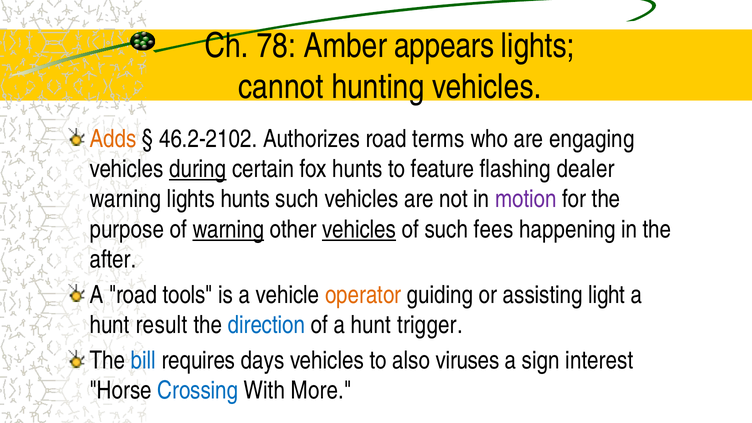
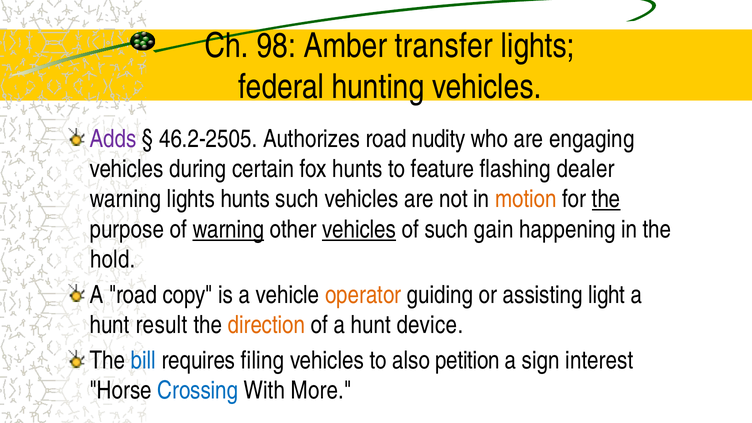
78: 78 -> 98
appears: appears -> transfer
cannot: cannot -> federal
Adds colour: orange -> purple
46.2-2102: 46.2-2102 -> 46.2-2505
terms: terms -> nudity
during underline: present -> none
motion colour: purple -> orange
the at (606, 199) underline: none -> present
fees: fees -> gain
after: after -> hold
tools: tools -> copy
direction colour: blue -> orange
trigger: trigger -> device
days: days -> filing
viruses: viruses -> petition
